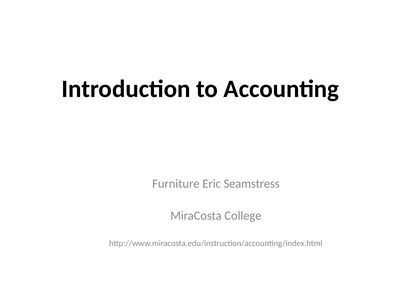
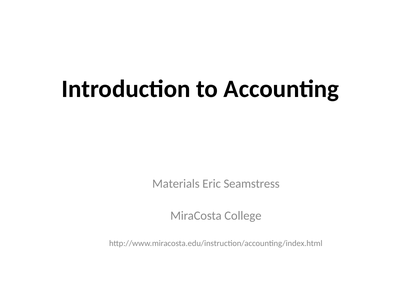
Furniture: Furniture -> Materials
